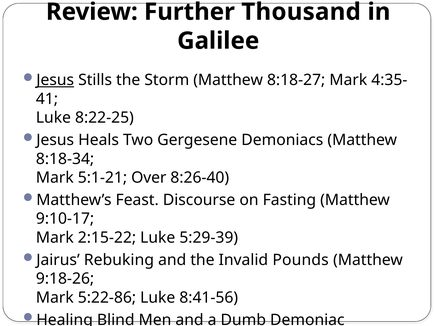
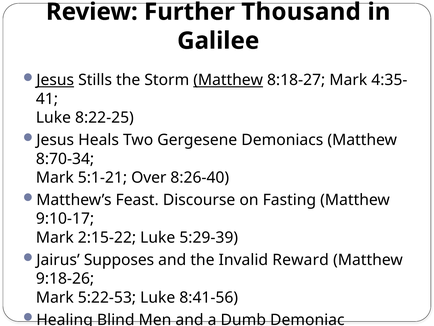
Matthew at (228, 80) underline: none -> present
8:18-34: 8:18-34 -> 8:70-34
Rebuking: Rebuking -> Supposes
Pounds: Pounds -> Reward
5:22-86: 5:22-86 -> 5:22-53
